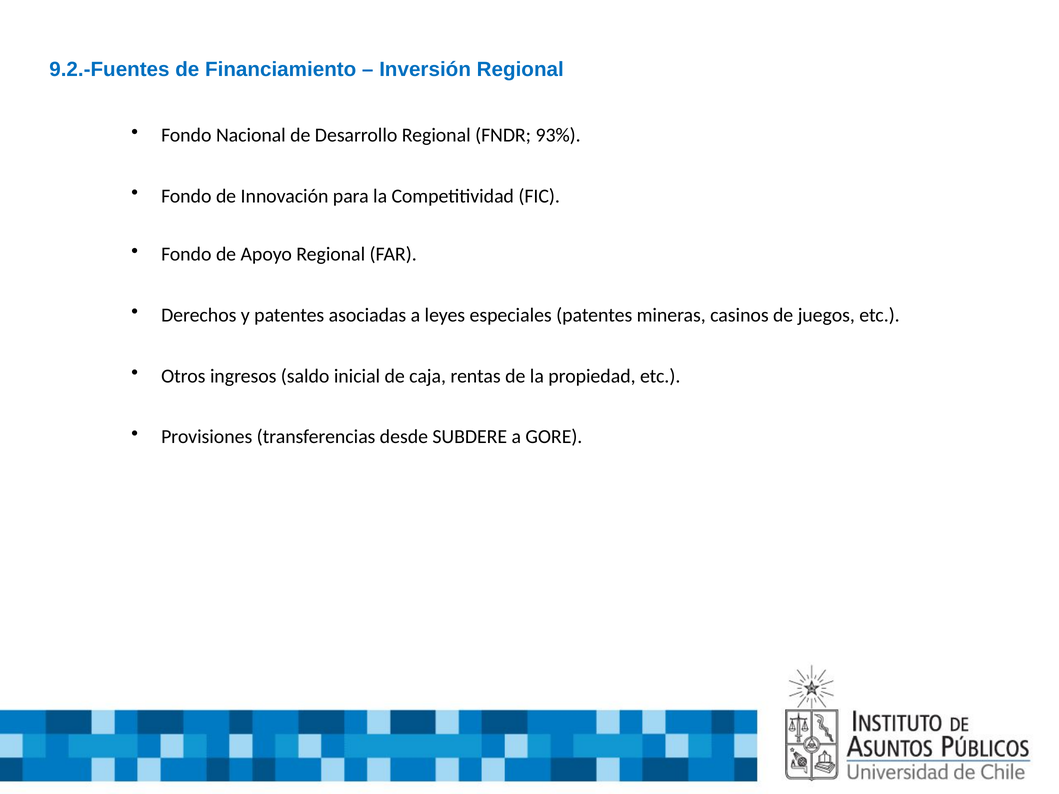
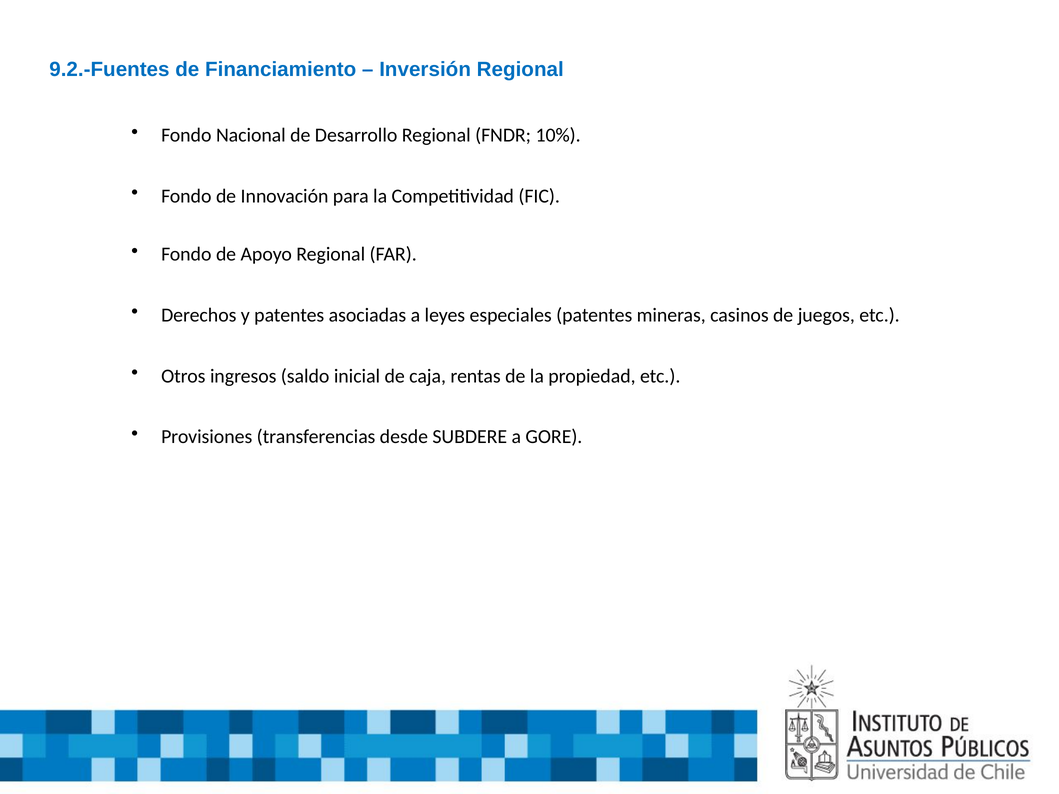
93%: 93% -> 10%
